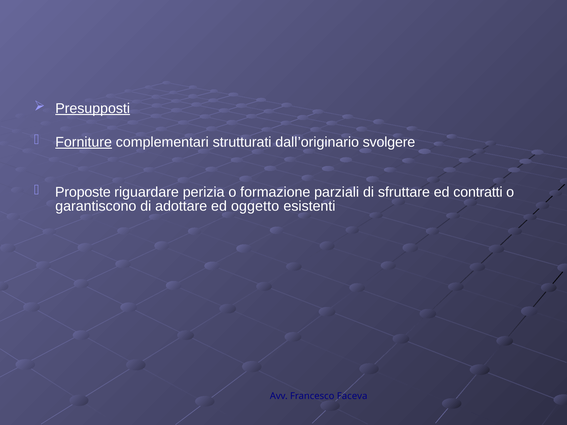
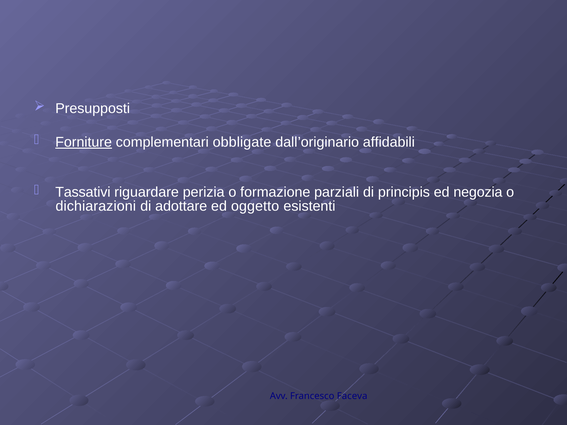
Presupposti underline: present -> none
strutturati: strutturati -> obbligate
svolgere: svolgere -> affidabili
Proposte: Proposte -> Tassativi
sfruttare: sfruttare -> principis
contratti: contratti -> negozia
garantiscono: garantiscono -> dichiarazioni
